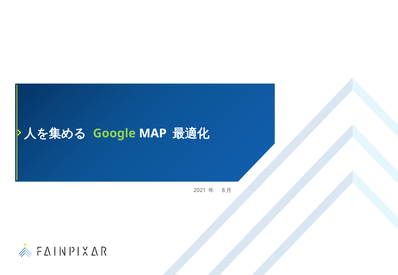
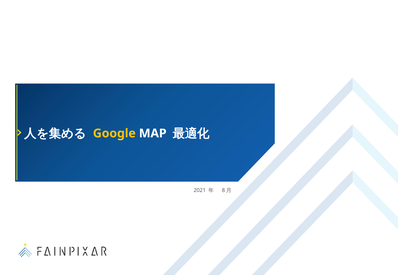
Google colour: light green -> yellow
